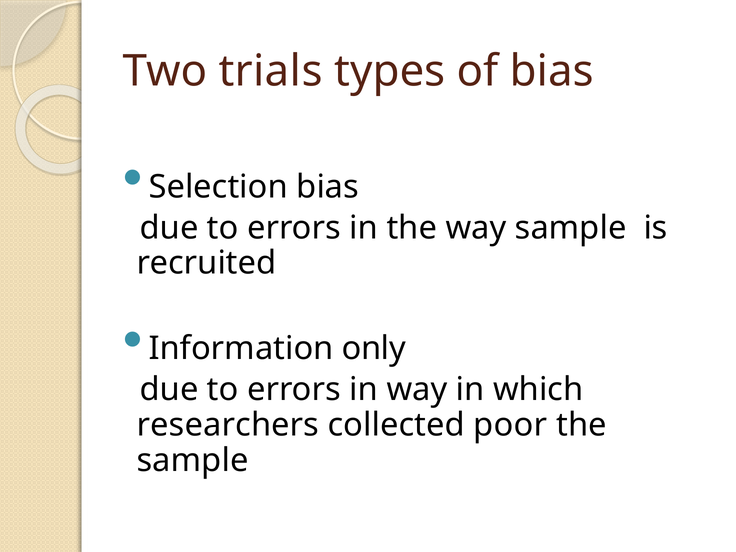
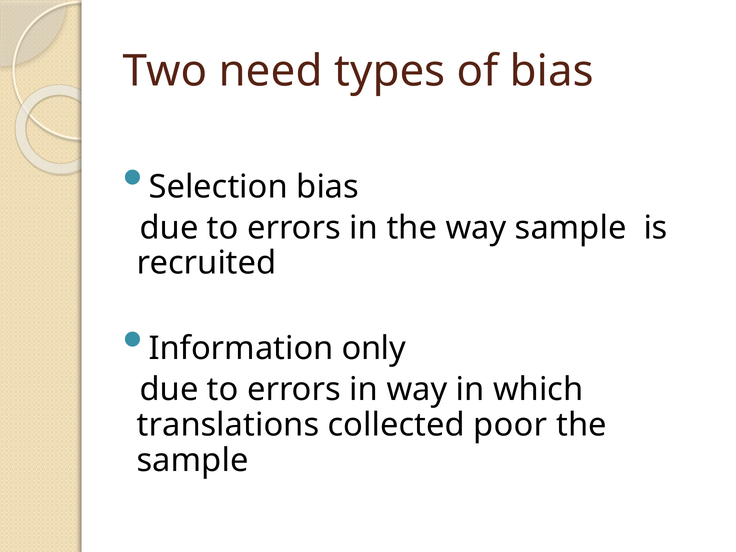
trials: trials -> need
researchers: researchers -> translations
